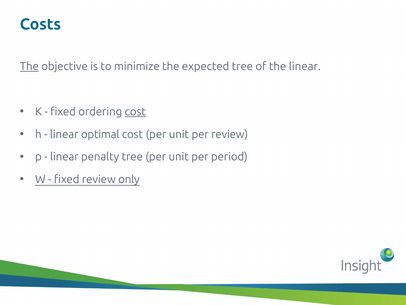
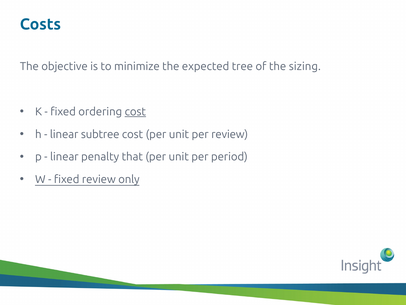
The at (29, 66) underline: present -> none
the linear: linear -> sizing
optimal: optimal -> subtree
penalty tree: tree -> that
